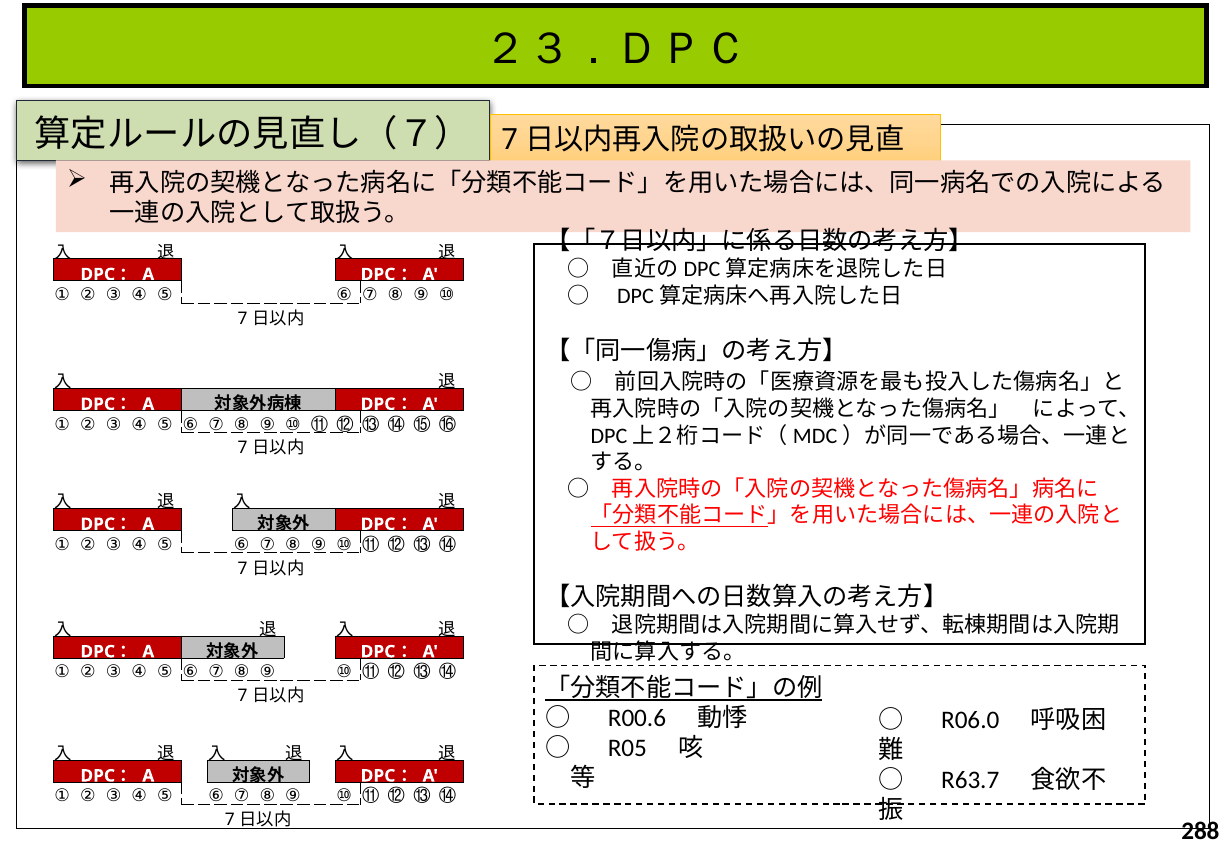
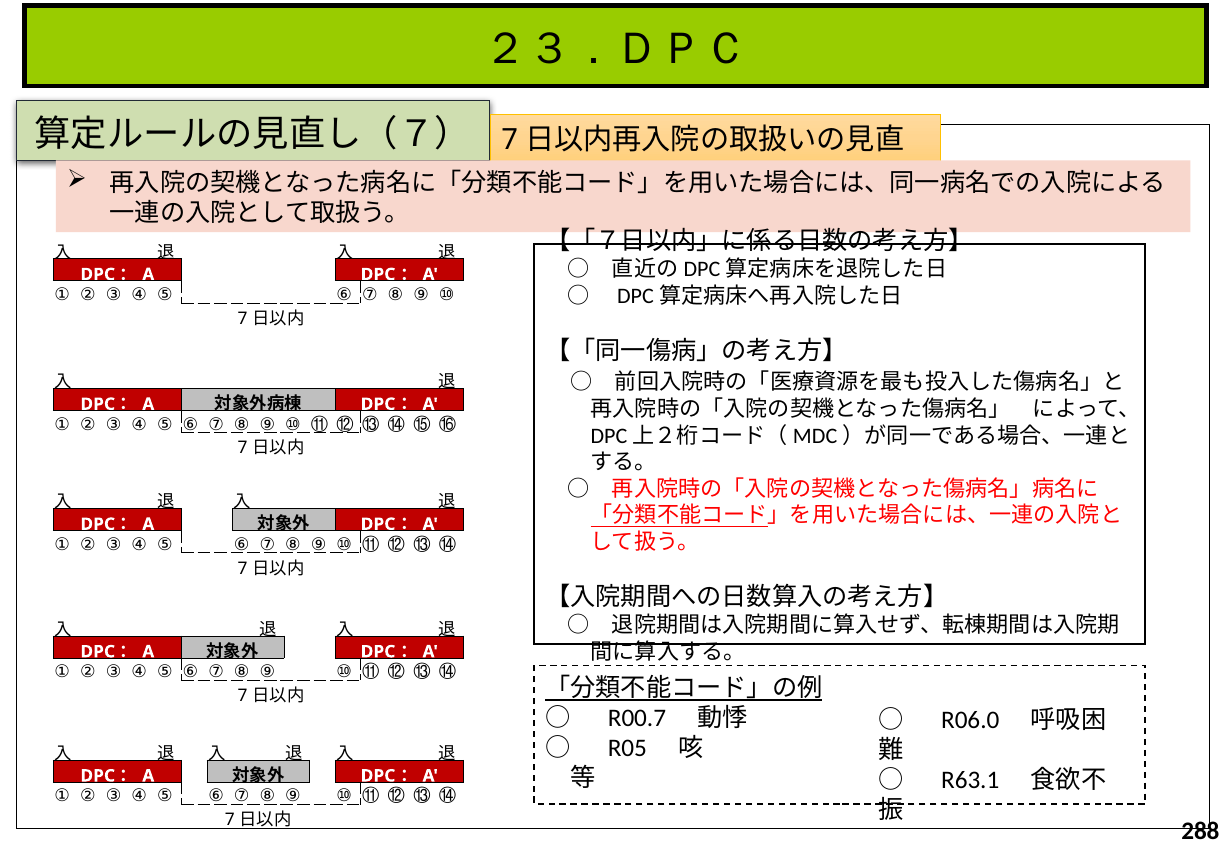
R00.6: R00.6 -> R00.7
R63.7: R63.7 -> R63.1
